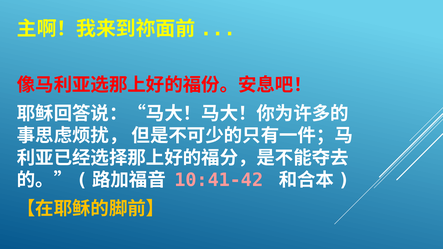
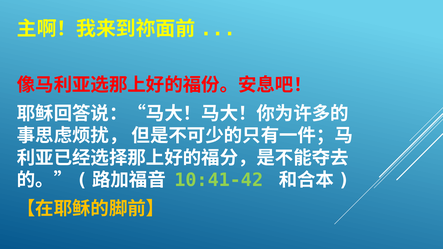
10:41-42 colour: pink -> light green
